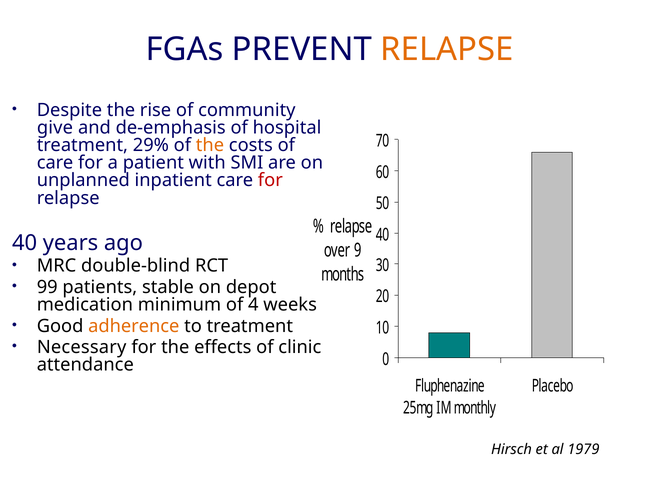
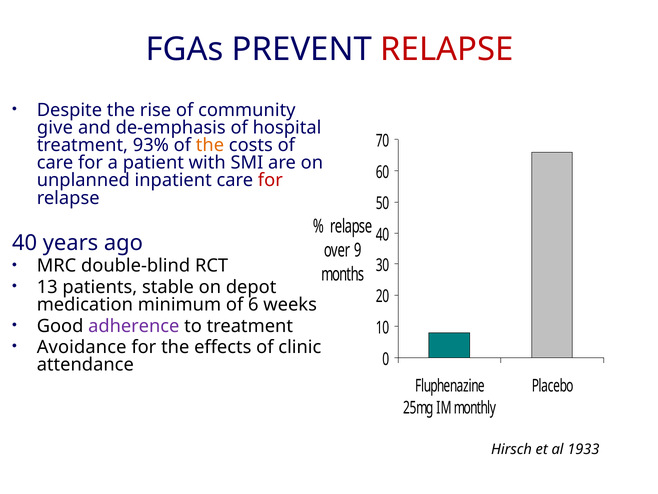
RELAPSE at (447, 50) colour: orange -> red
29%: 29% -> 93%
99: 99 -> 13
4: 4 -> 6
adherence colour: orange -> purple
Necessary: Necessary -> Avoidance
1979: 1979 -> 1933
